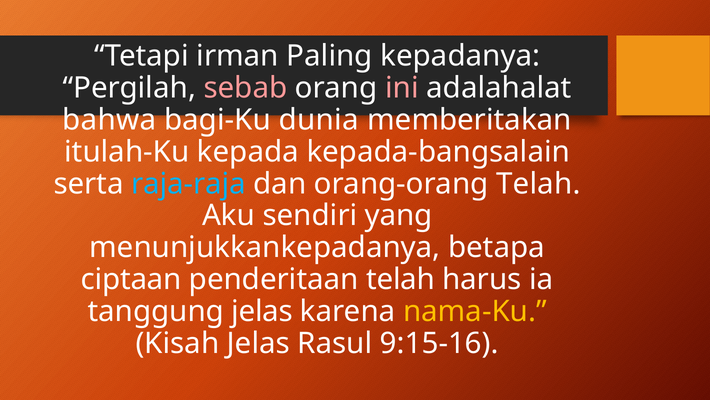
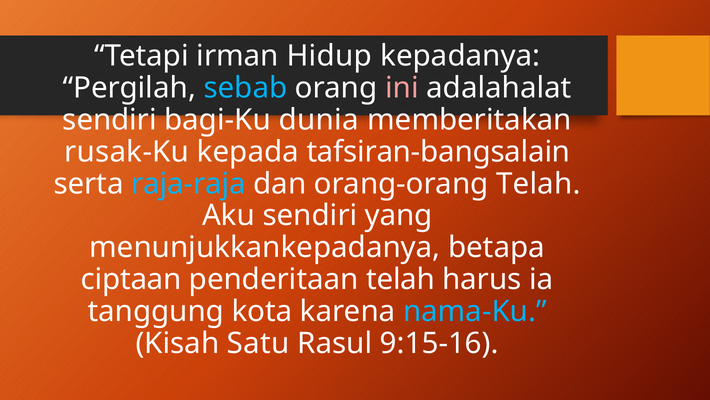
Paling: Paling -> Hidup
sebab colour: pink -> light blue
bahwa at (109, 120): bahwa -> sendiri
itulah-Ku: itulah-Ku -> rusak-Ku
kepada-bangsalain: kepada-bangsalain -> tafsiran-bangsalain
tanggung jelas: jelas -> kota
nama-Ku colour: yellow -> light blue
Kisah Jelas: Jelas -> Satu
